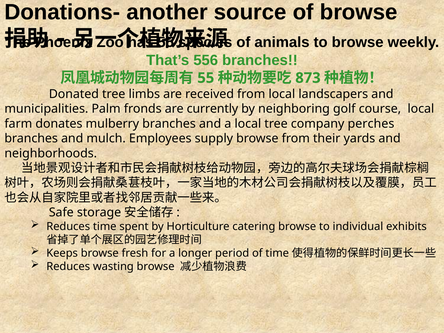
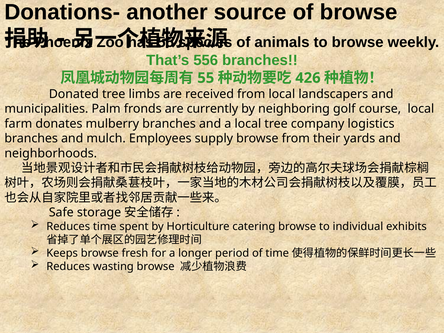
873: 873 -> 426
perches: perches -> logistics
